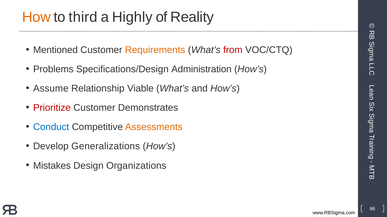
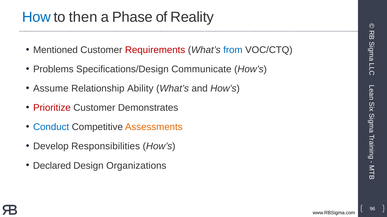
How colour: orange -> blue
third: third -> then
Highly: Highly -> Phase
Requirements colour: orange -> red
from colour: red -> blue
Administration: Administration -> Communicate
Viable: Viable -> Ability
Generalizations: Generalizations -> Responsibilities
Mistakes: Mistakes -> Declared
